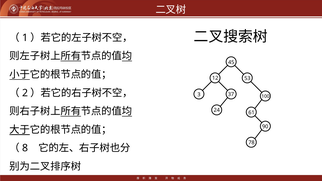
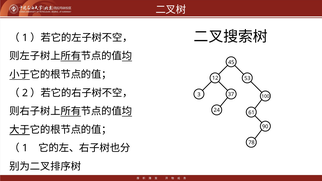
8 at (25, 148): 8 -> 1
